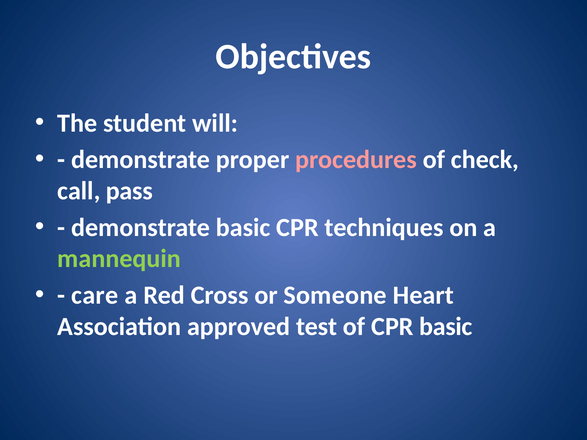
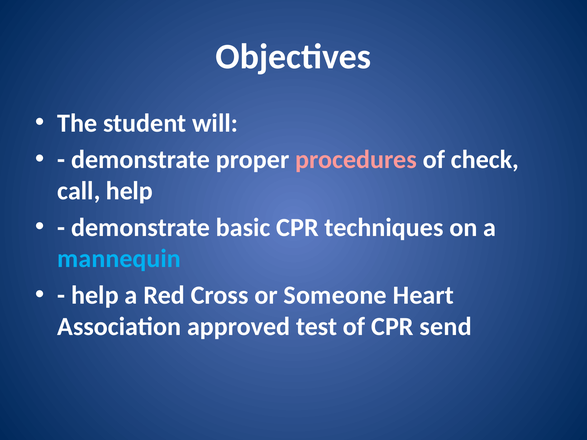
call pass: pass -> help
mannequin colour: light green -> light blue
care at (95, 295): care -> help
CPR basic: basic -> send
